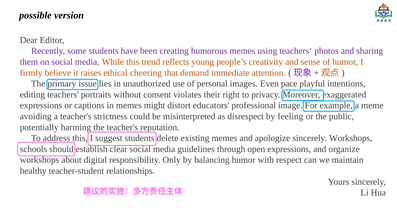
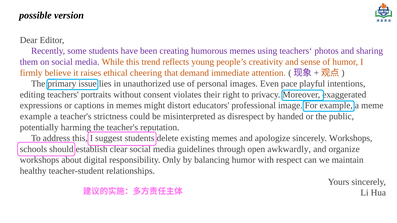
avoiding at (36, 117): avoiding -> example
feeling: feeling -> handed
open expressions: expressions -> awkwardly
